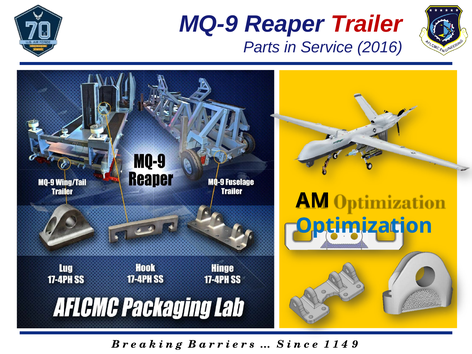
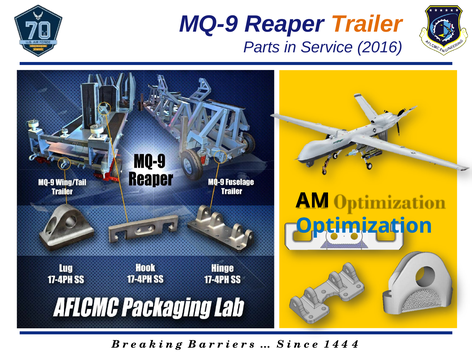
Trailer colour: red -> orange
1 1: 1 -> 4
9 at (355, 344): 9 -> 4
